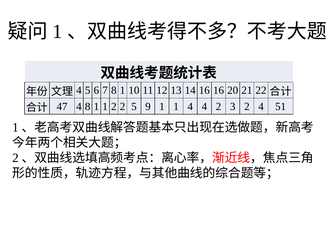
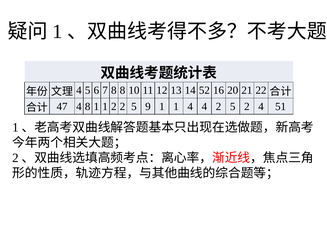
7 8 1: 1 -> 8
14 16: 16 -> 52
4 2 3: 3 -> 5
